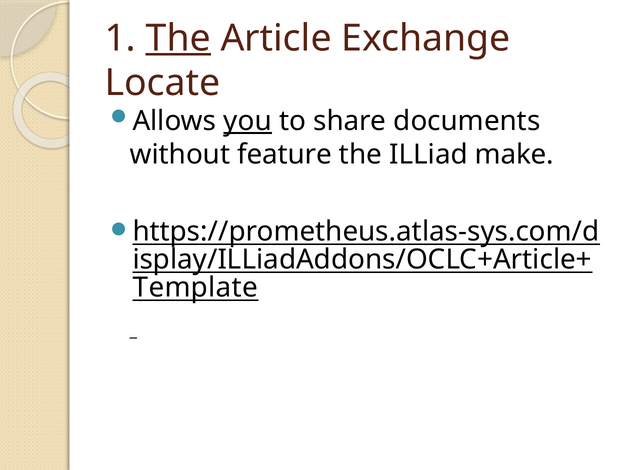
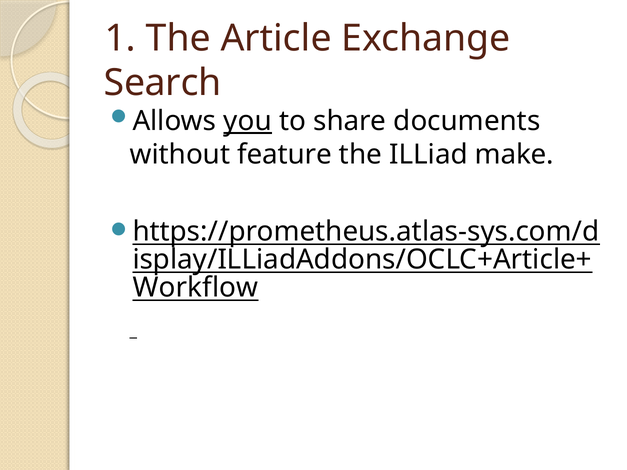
The at (178, 38) underline: present -> none
Locate: Locate -> Search
Template: Template -> Workflow
